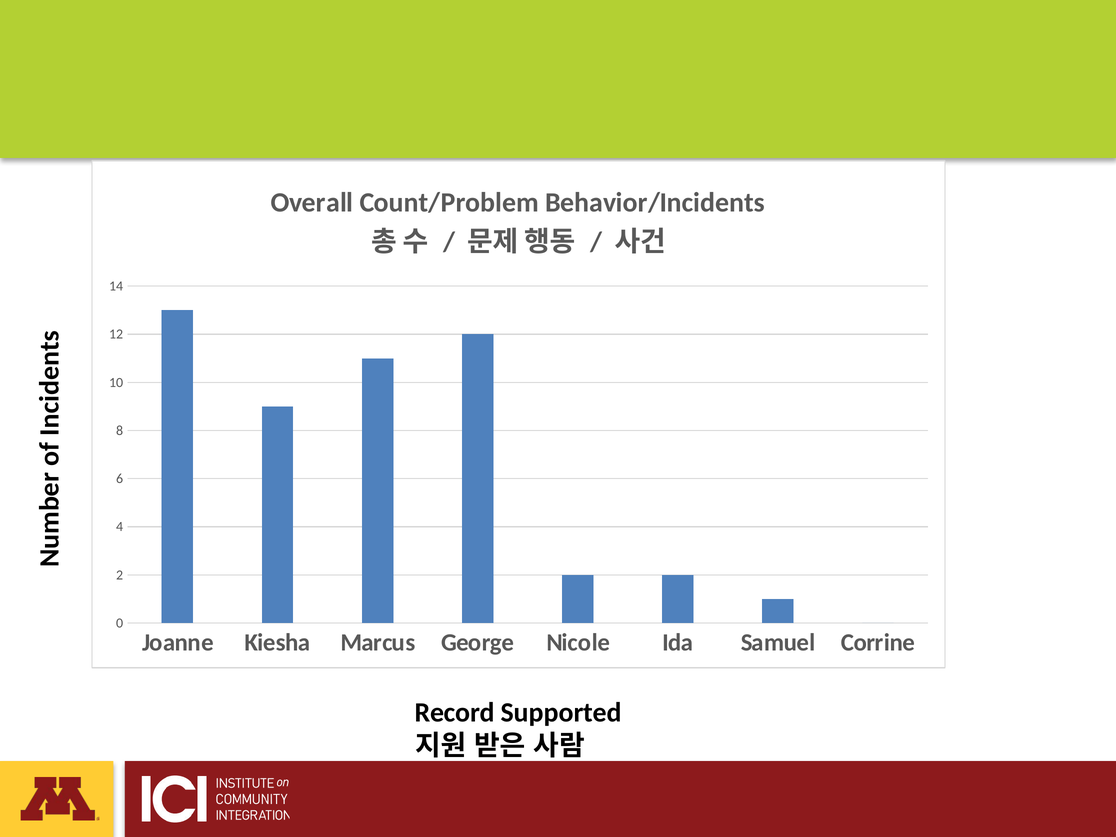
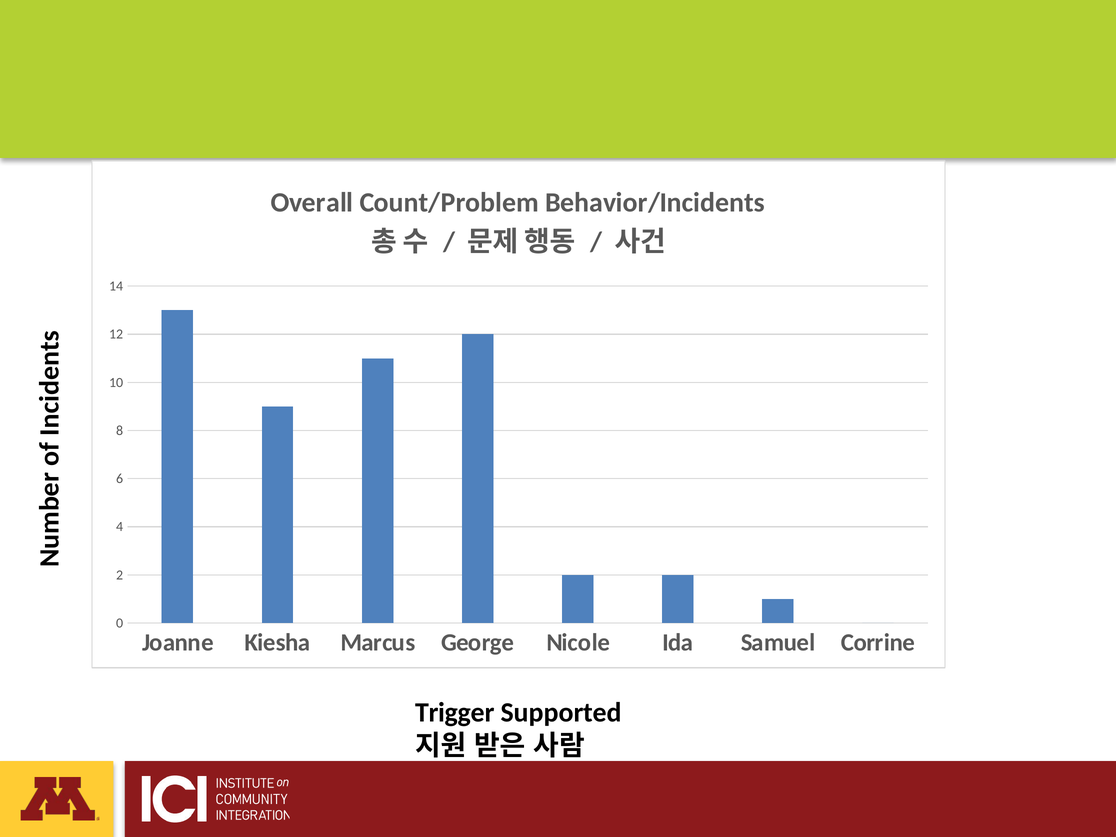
Record: Record -> Trigger
